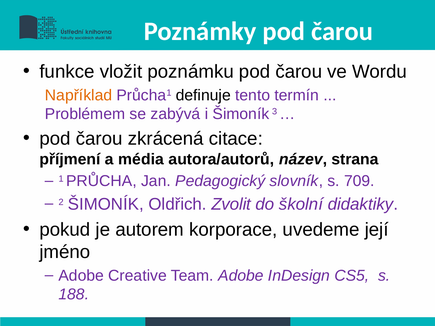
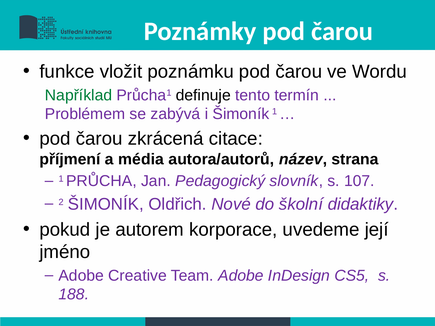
Například colour: orange -> green
Šimoník 3: 3 -> 1
709: 709 -> 107
Zvolit: Zvolit -> Nové
